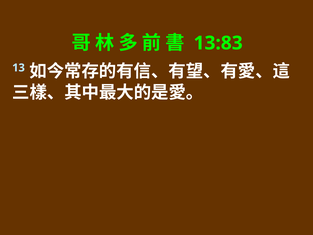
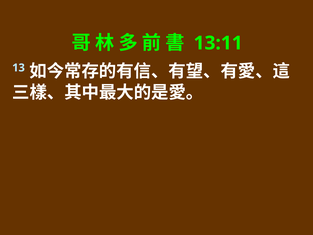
13:83: 13:83 -> 13:11
